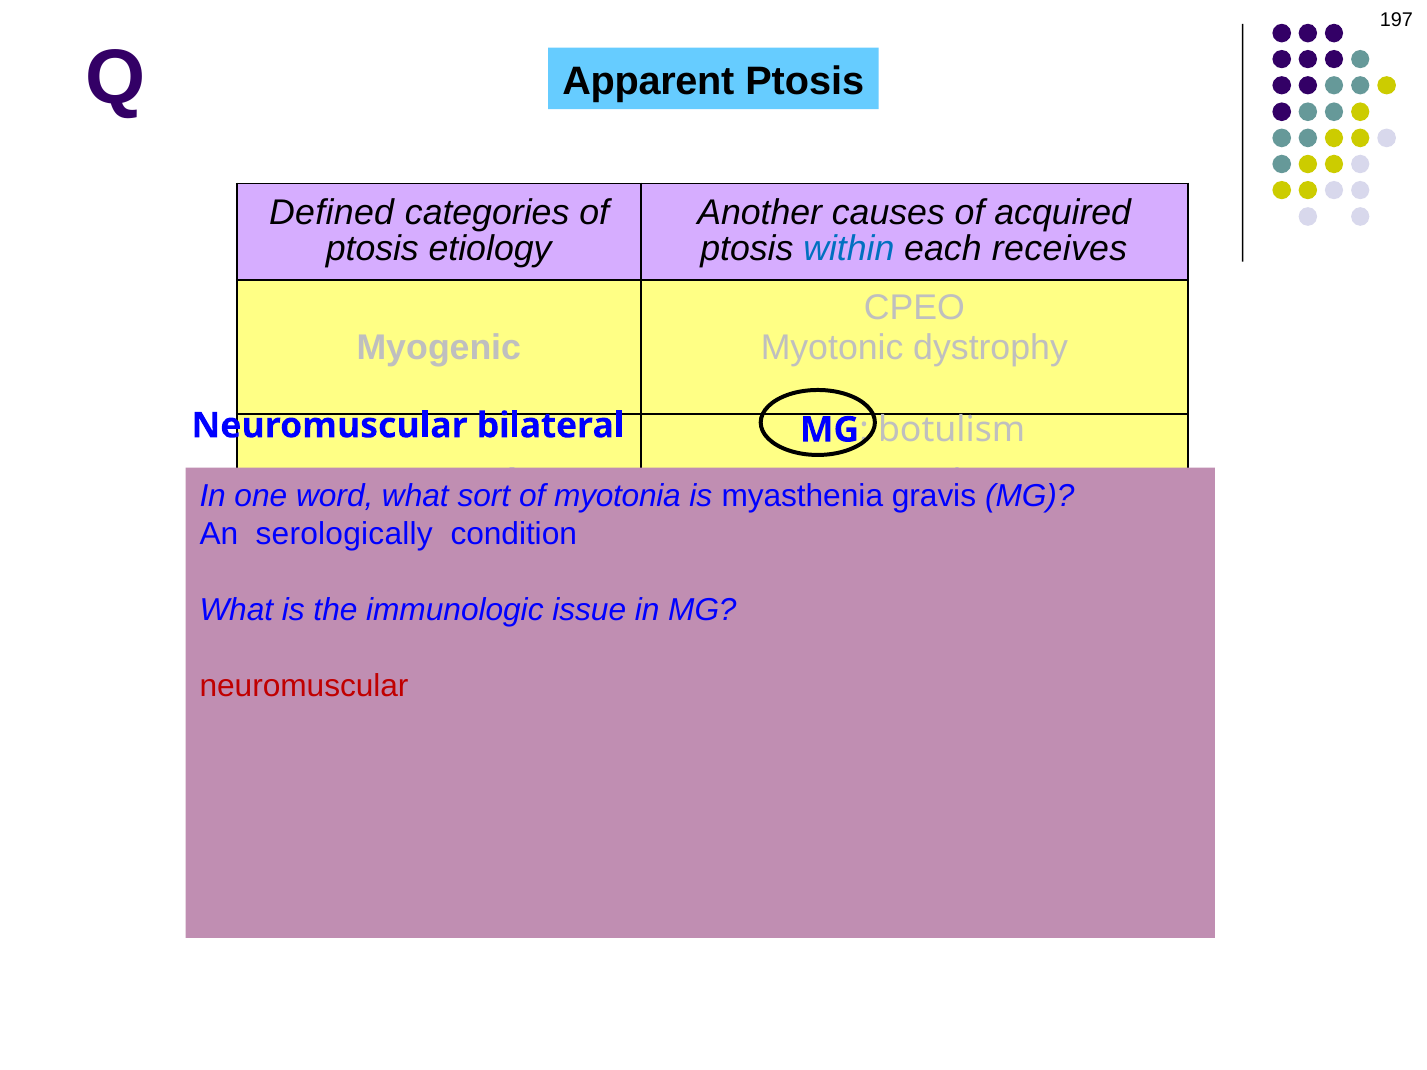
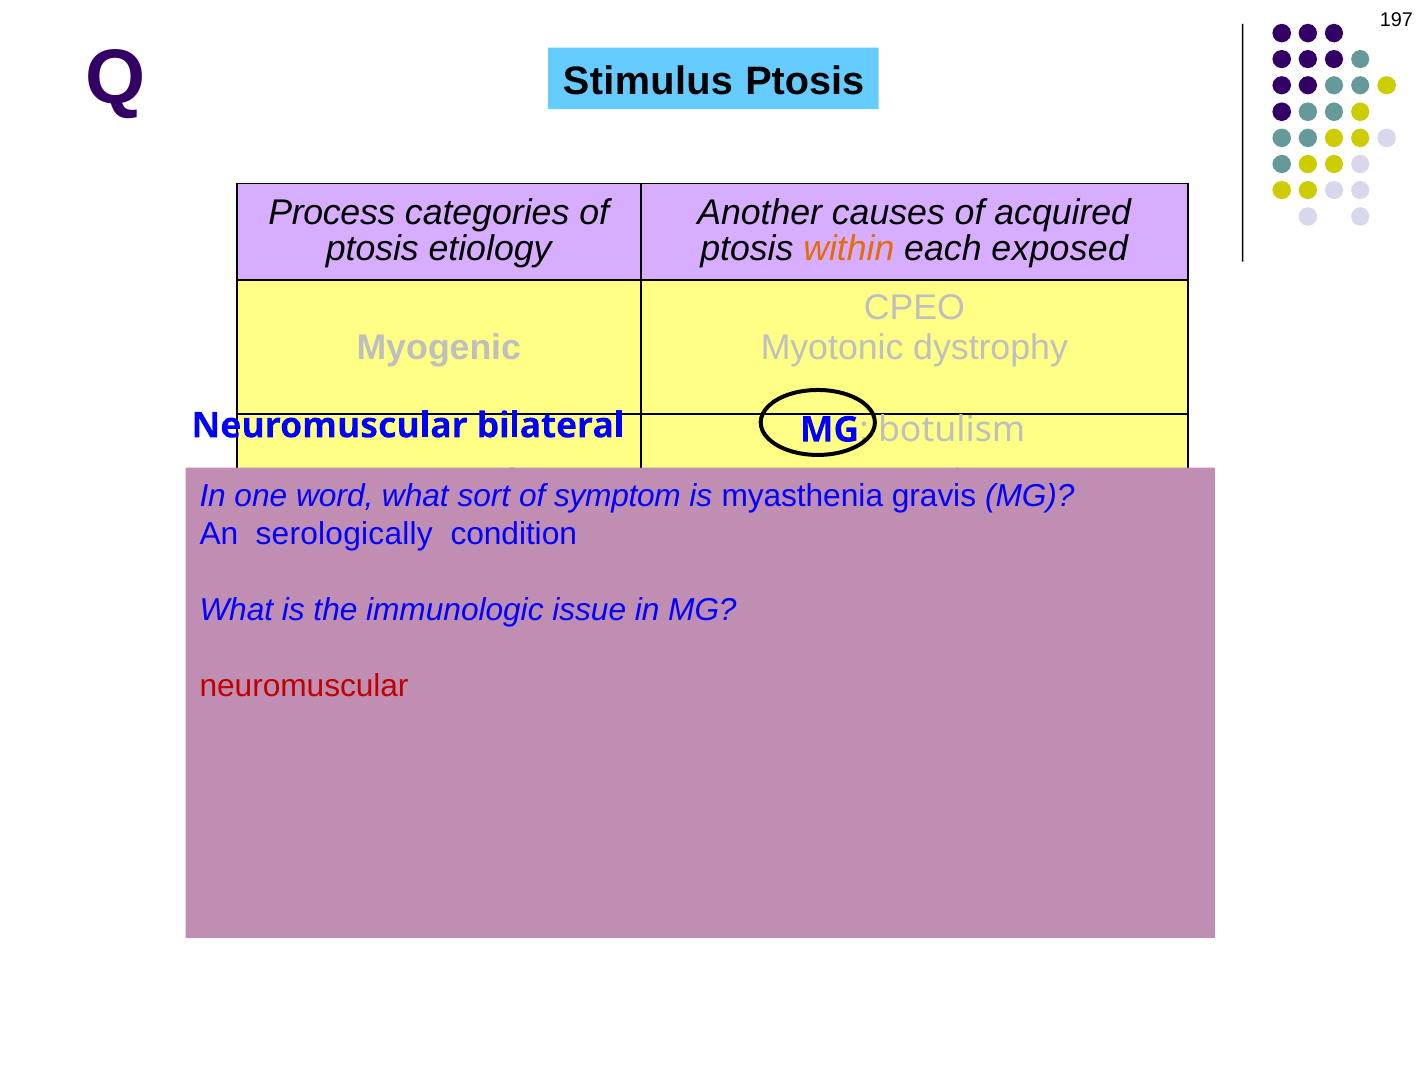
Apparent: Apparent -> Stimulus
Defined: Defined -> Process
within colour: blue -> orange
receives: receives -> exposed
myotonia: myotonia -> symptom
